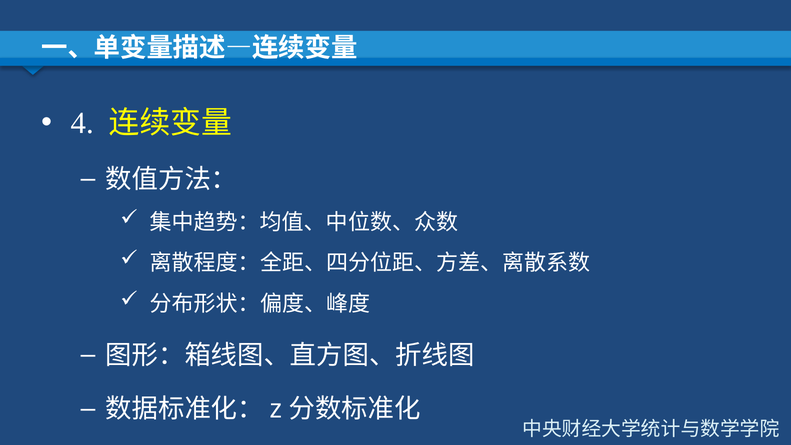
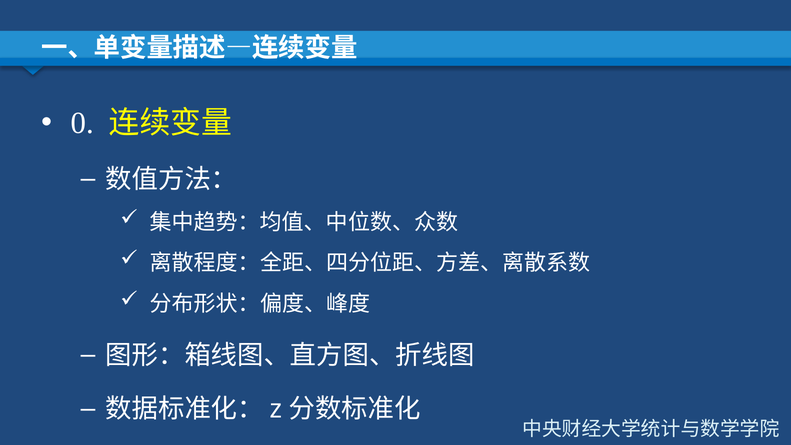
4: 4 -> 0
